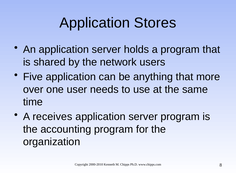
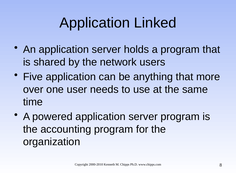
Stores: Stores -> Linked
receives: receives -> powered
